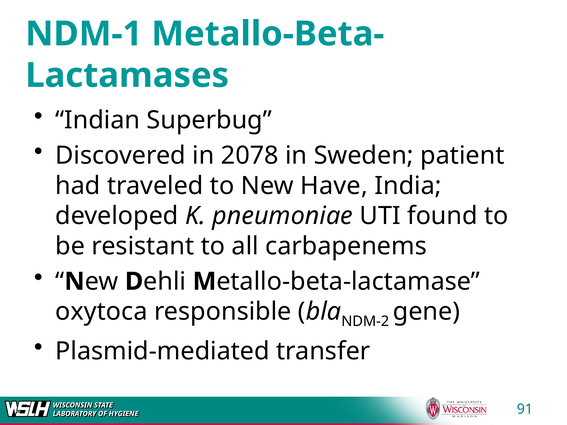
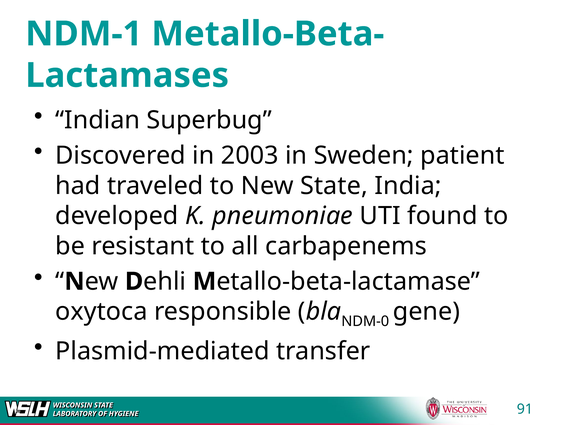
2078: 2078 -> 2003
New Have: Have -> State
NDM-2: NDM-2 -> NDM-0
